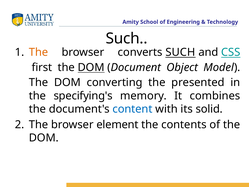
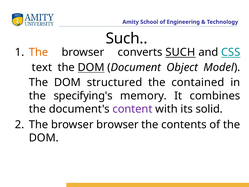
first: first -> text
converting: converting -> structured
presented: presented -> contained
content colour: blue -> purple
browser element: element -> browser
